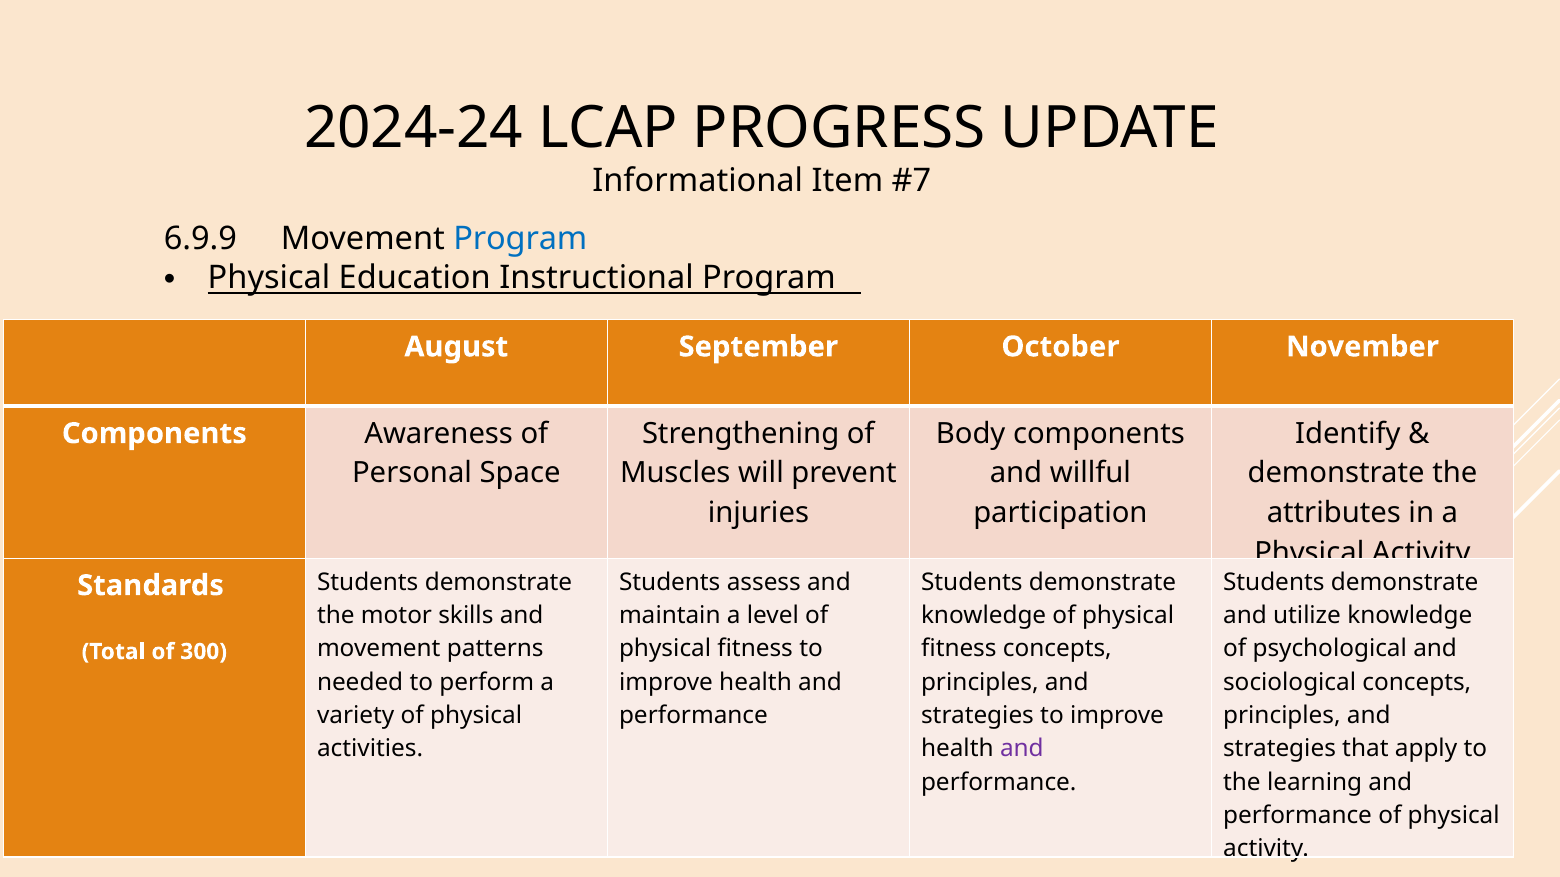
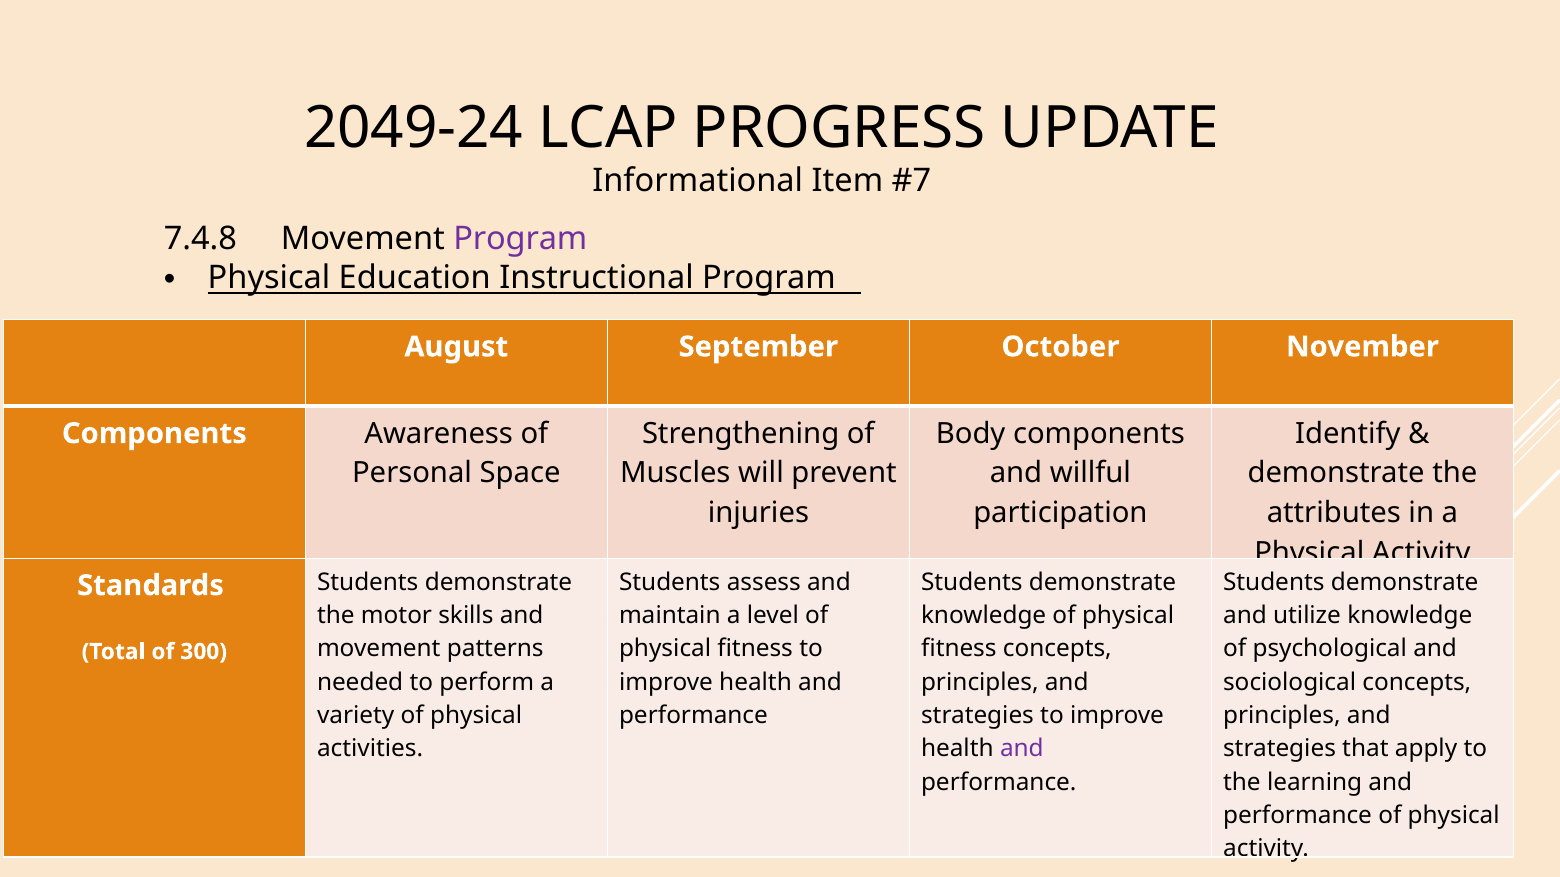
2024-24: 2024-24 -> 2049-24
6.9.9: 6.9.9 -> 7.4.8
Program at (520, 239) colour: blue -> purple
